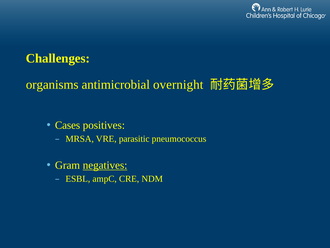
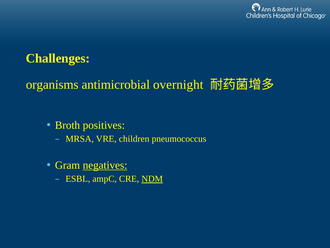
Cases: Cases -> Broth
parasitic: parasitic -> children
NDM underline: none -> present
